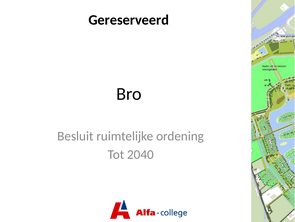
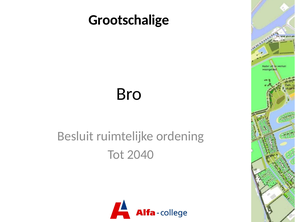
Gereserveerd: Gereserveerd -> Grootschalige
